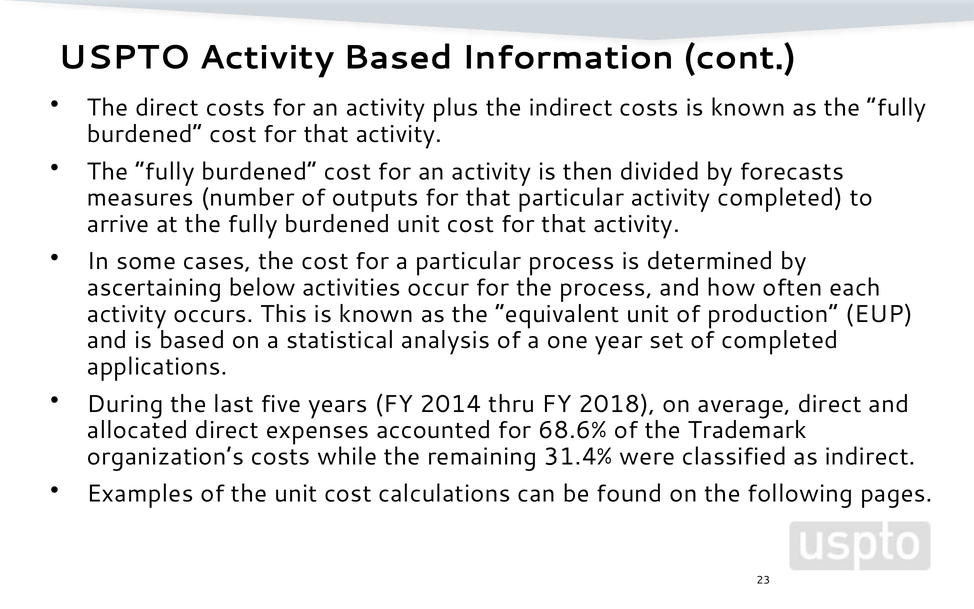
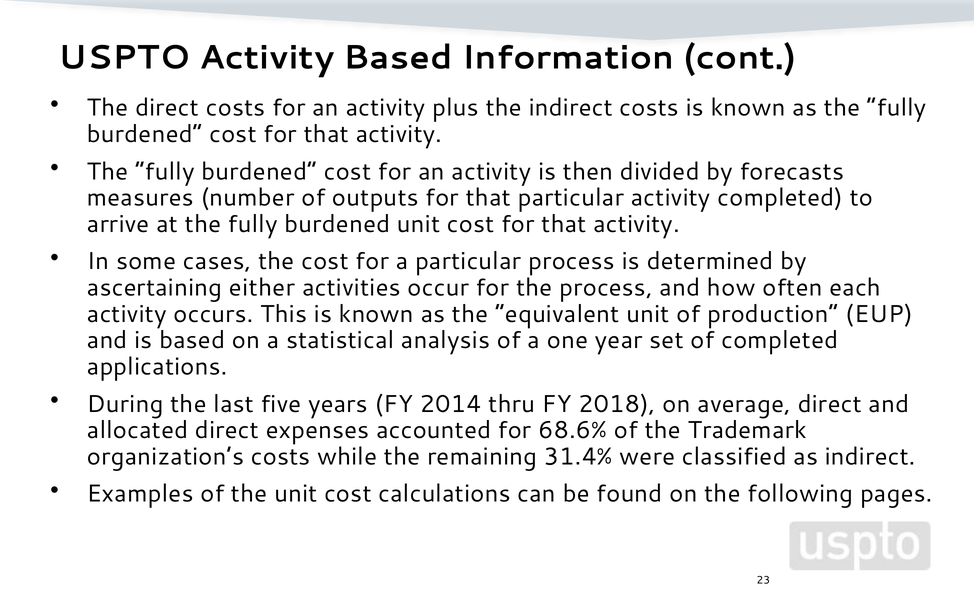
below: below -> either
